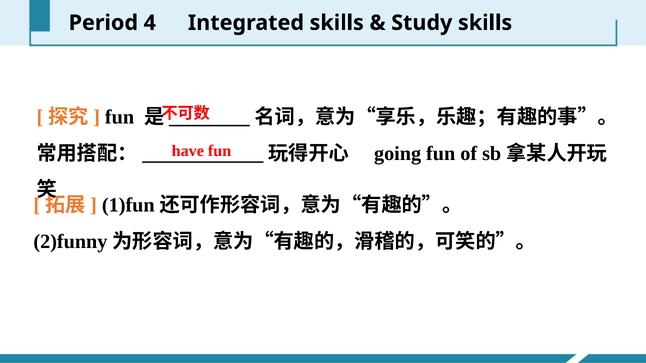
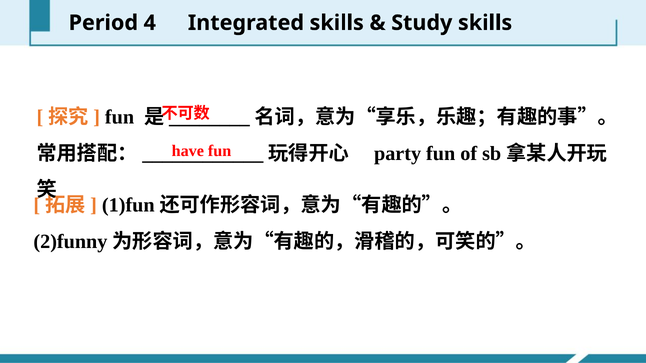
going: going -> party
